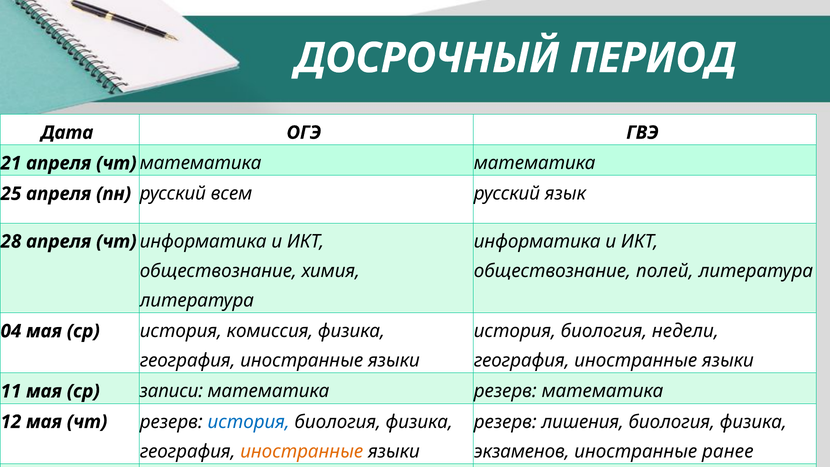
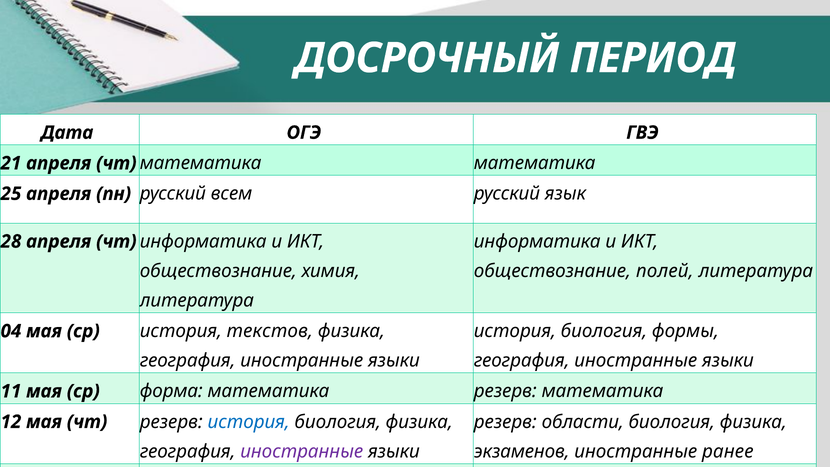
недели: недели -> формы
комиссия: комиссия -> текстов
записи: записи -> форма
лишения: лишения -> области
иностранные at (302, 451) colour: orange -> purple
